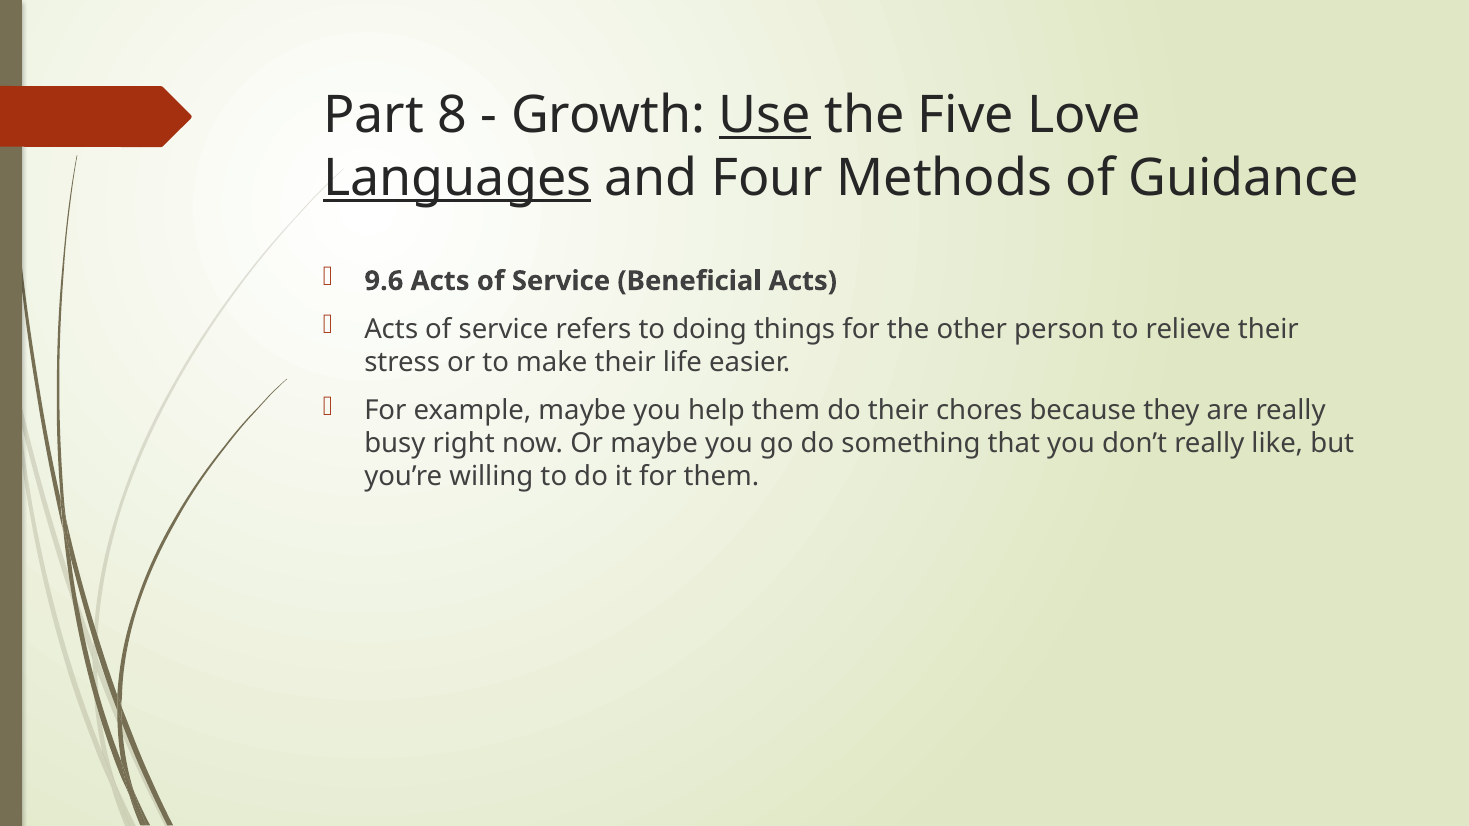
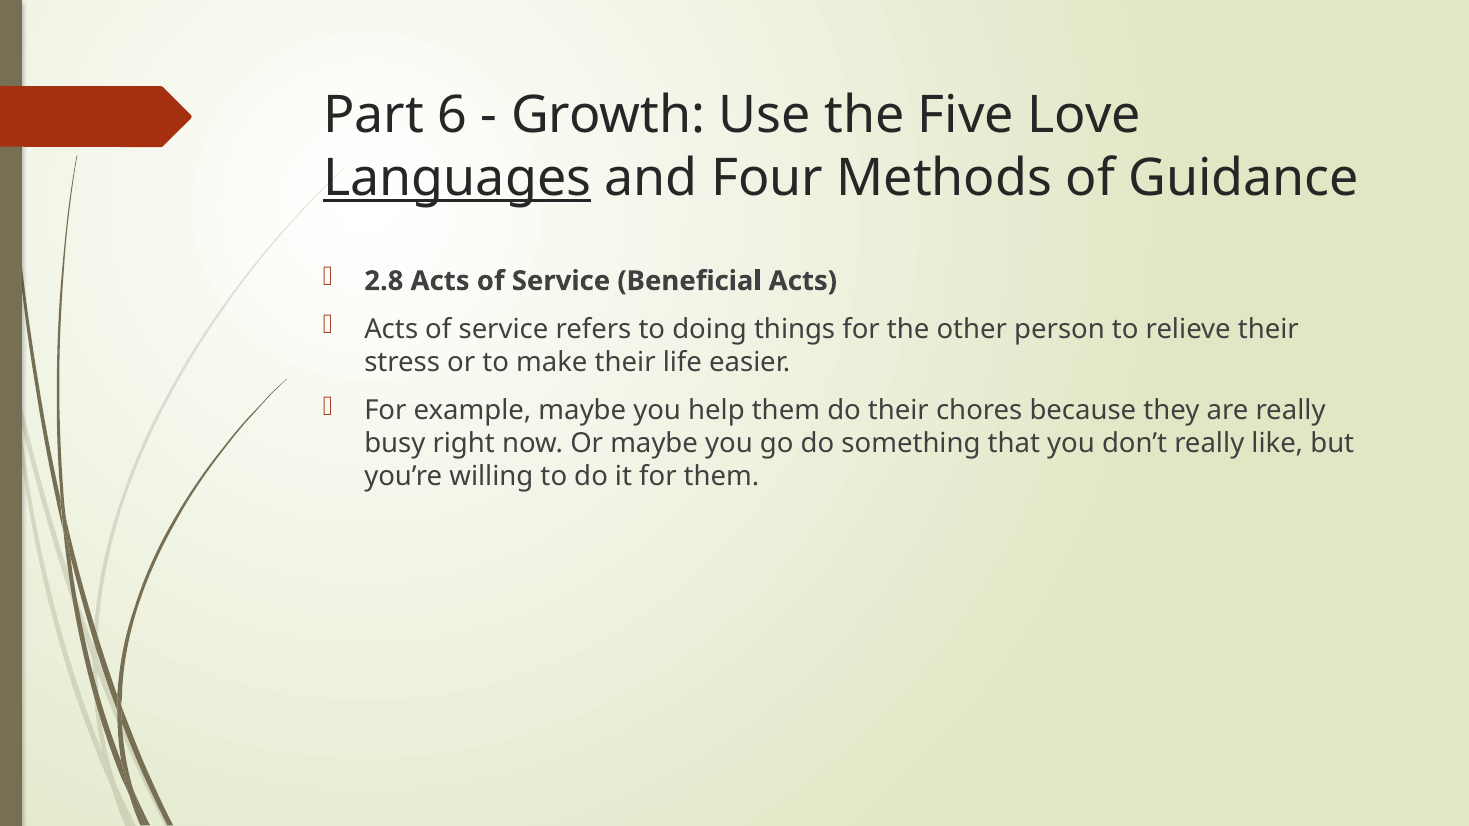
8: 8 -> 6
Use underline: present -> none
9.6: 9.6 -> 2.8
